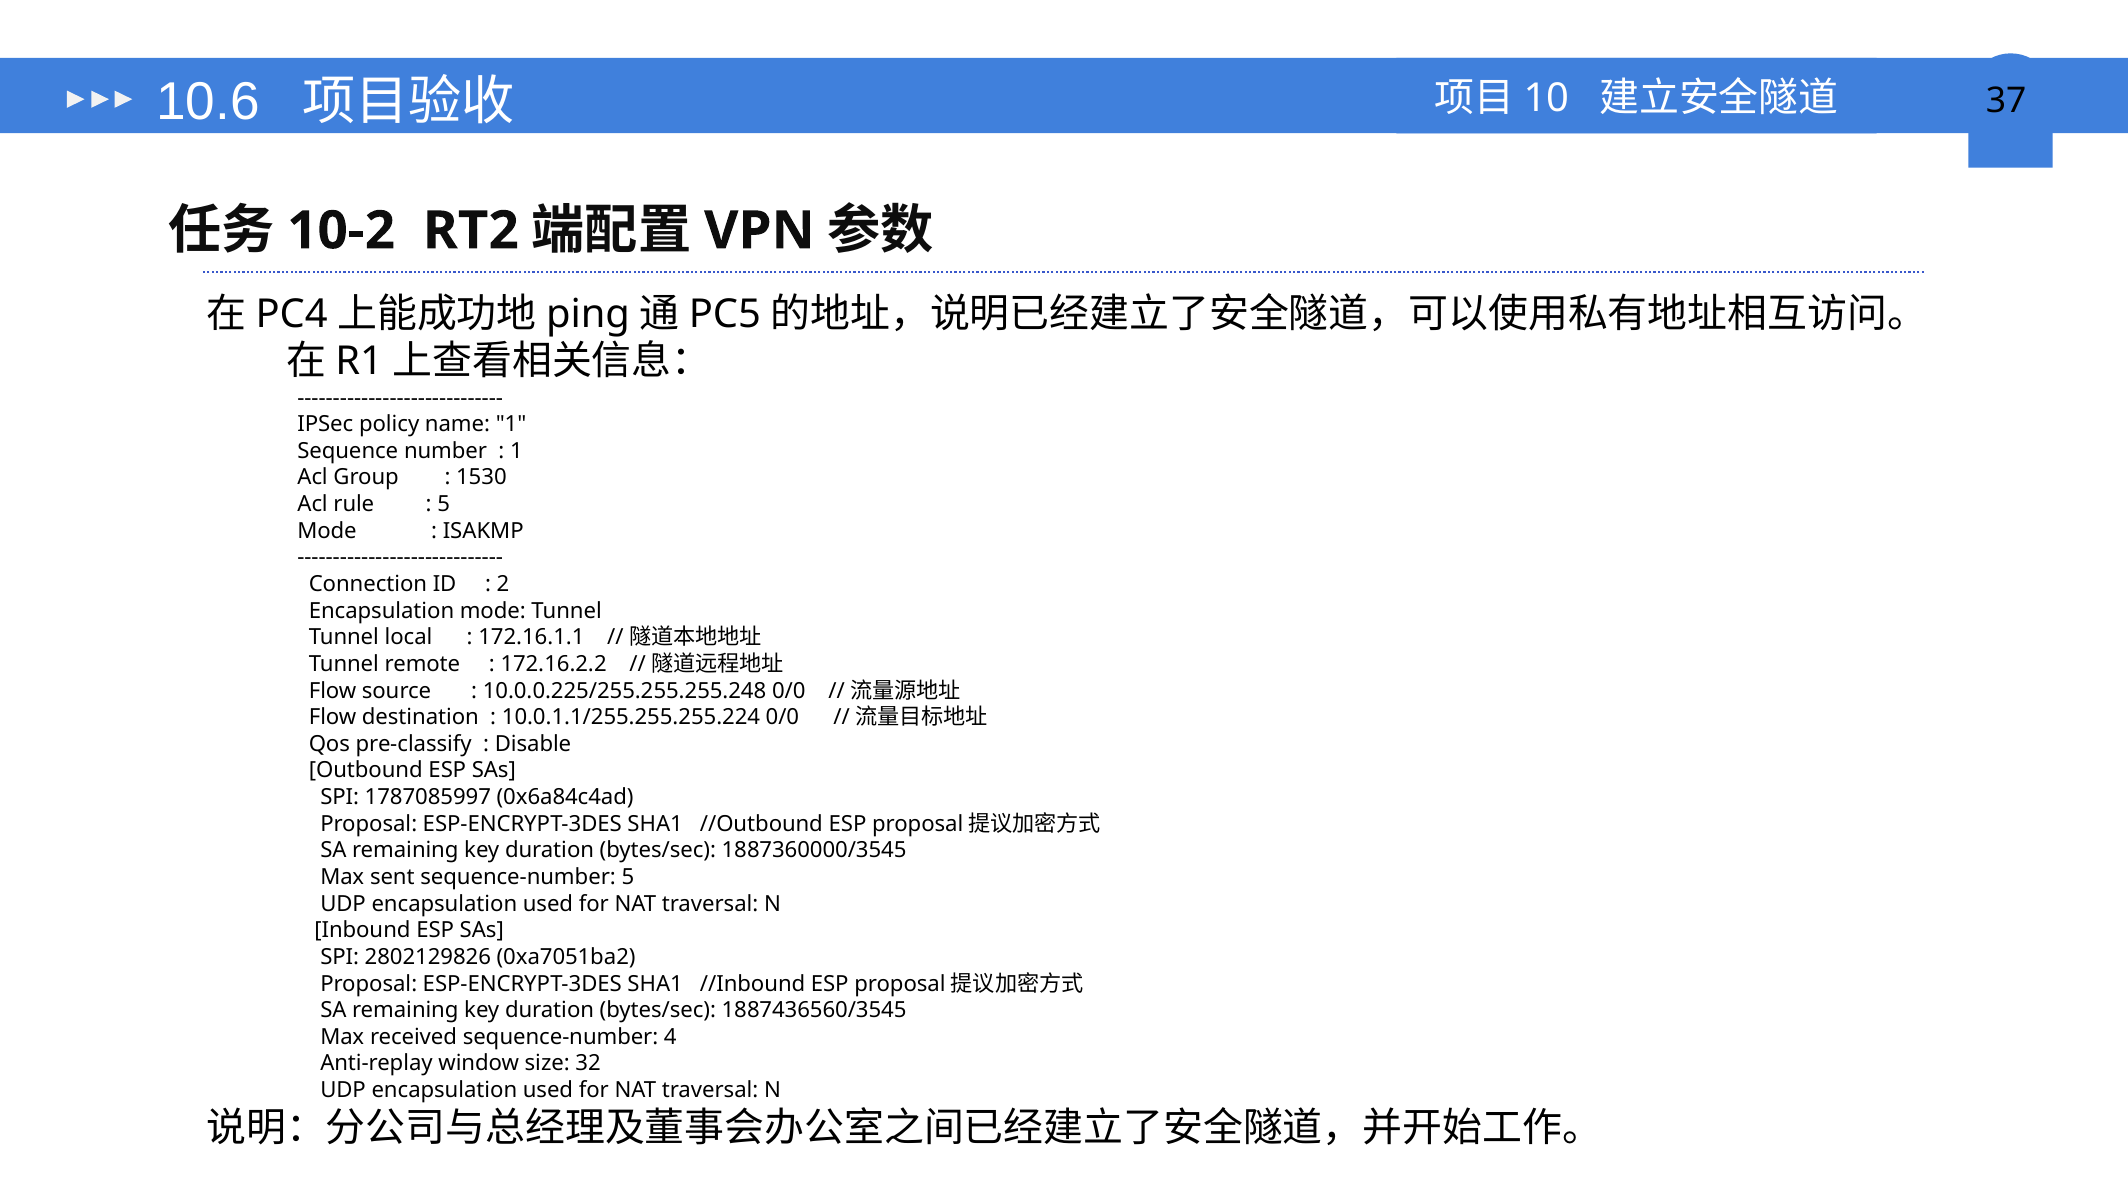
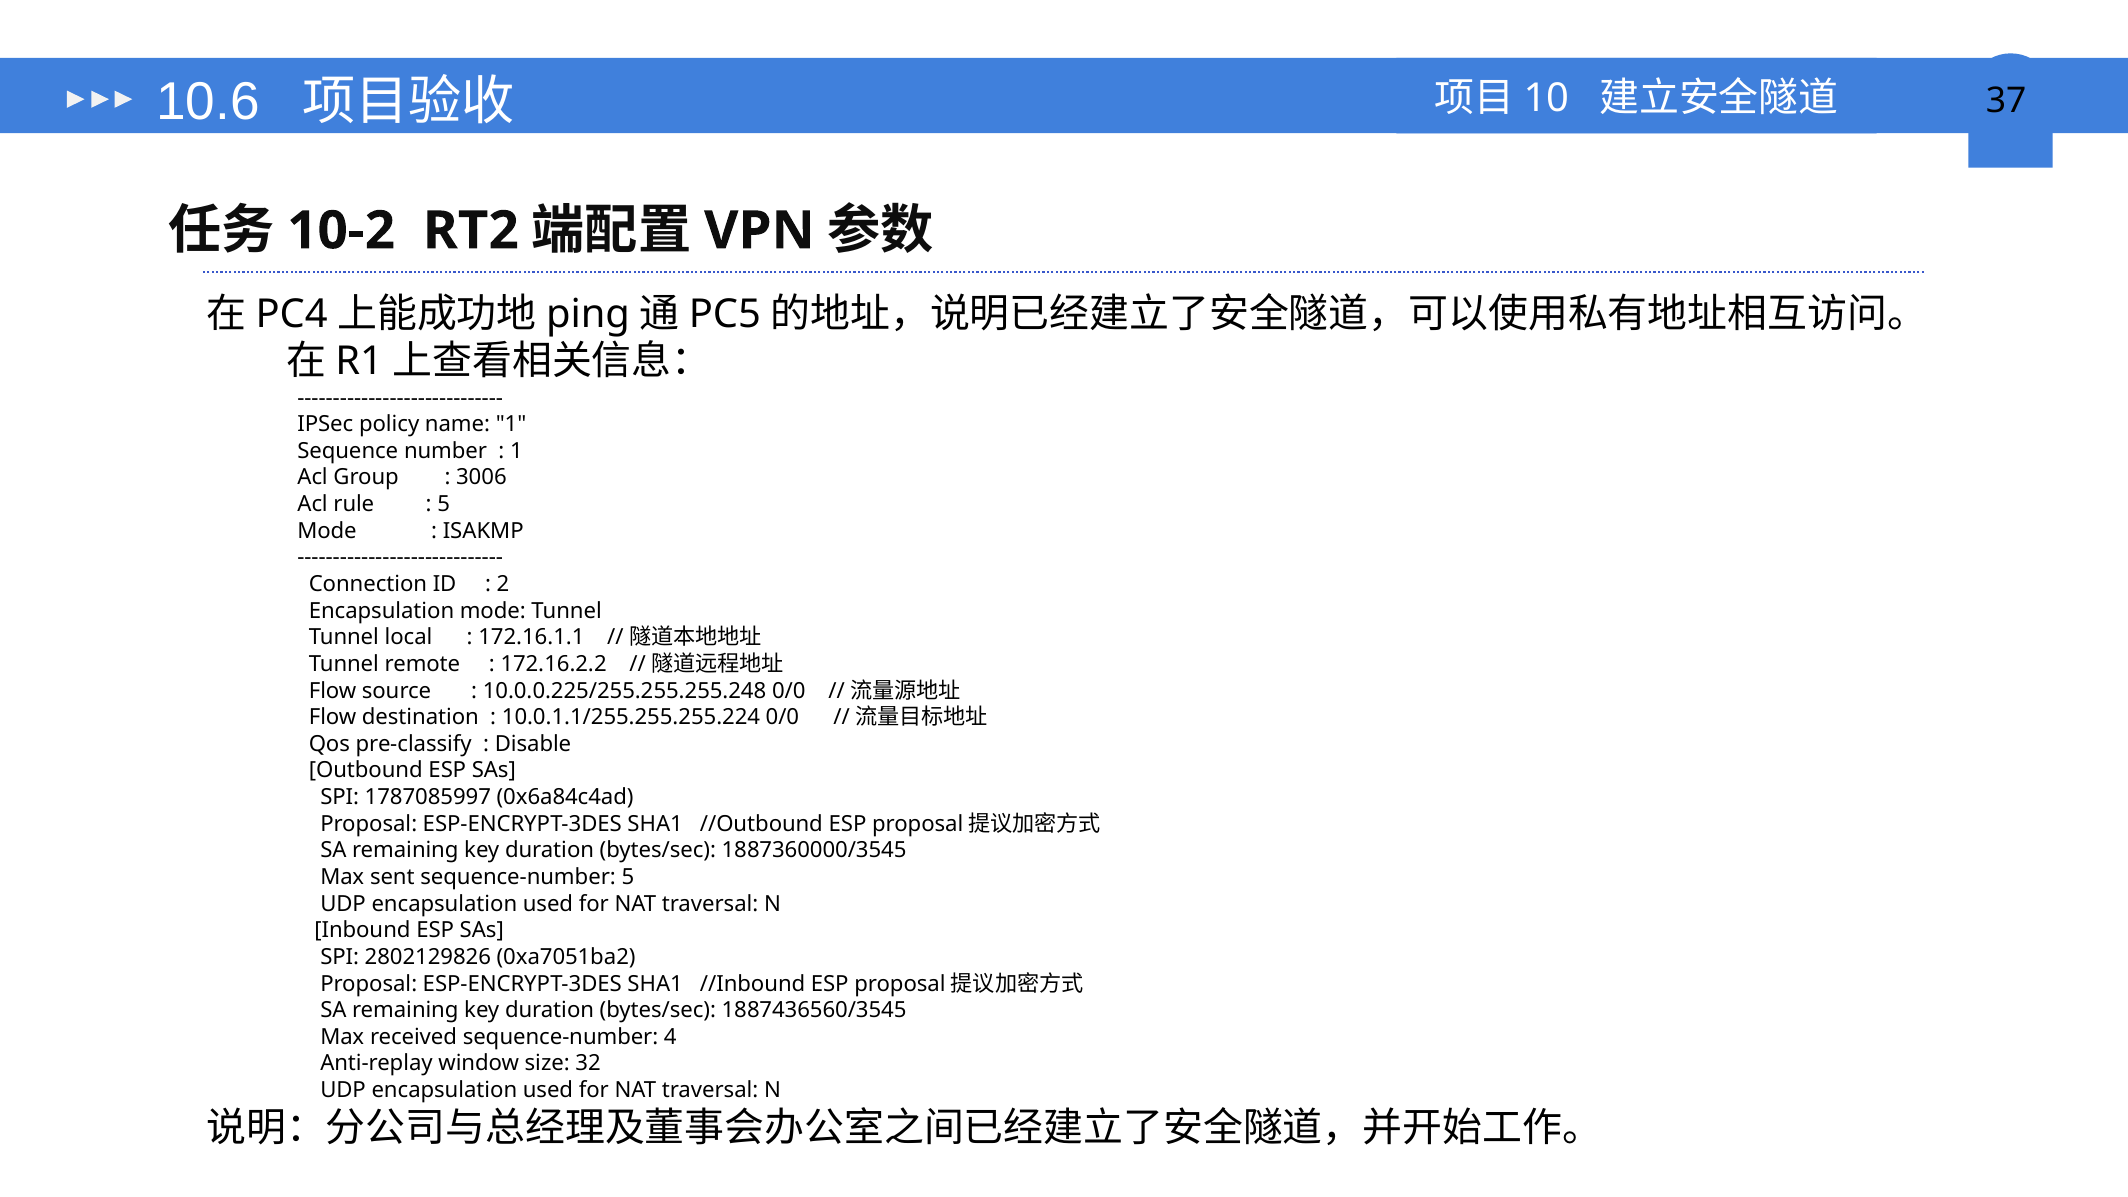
1530: 1530 -> 3006
